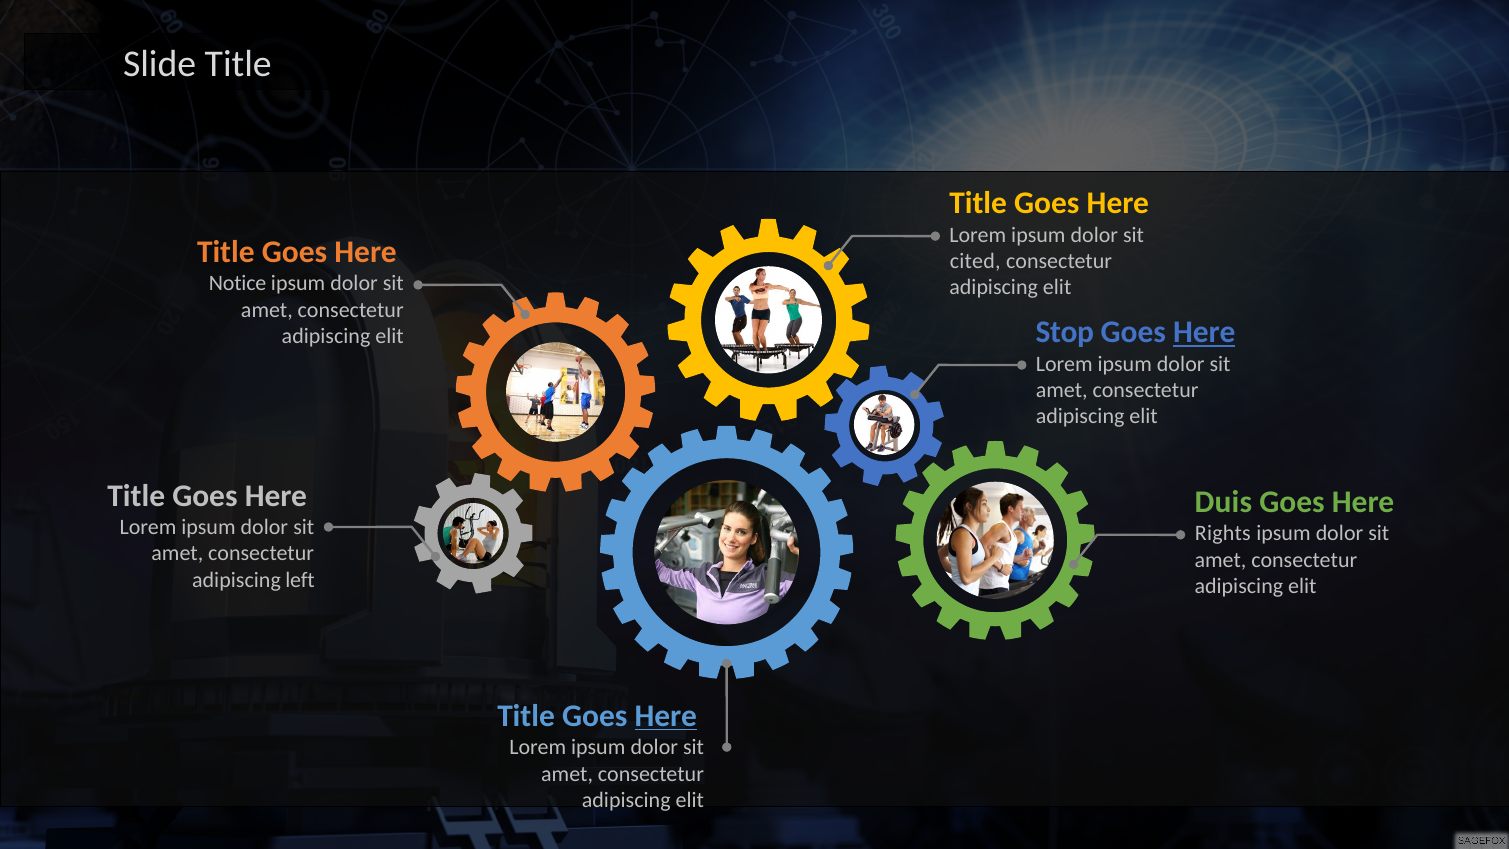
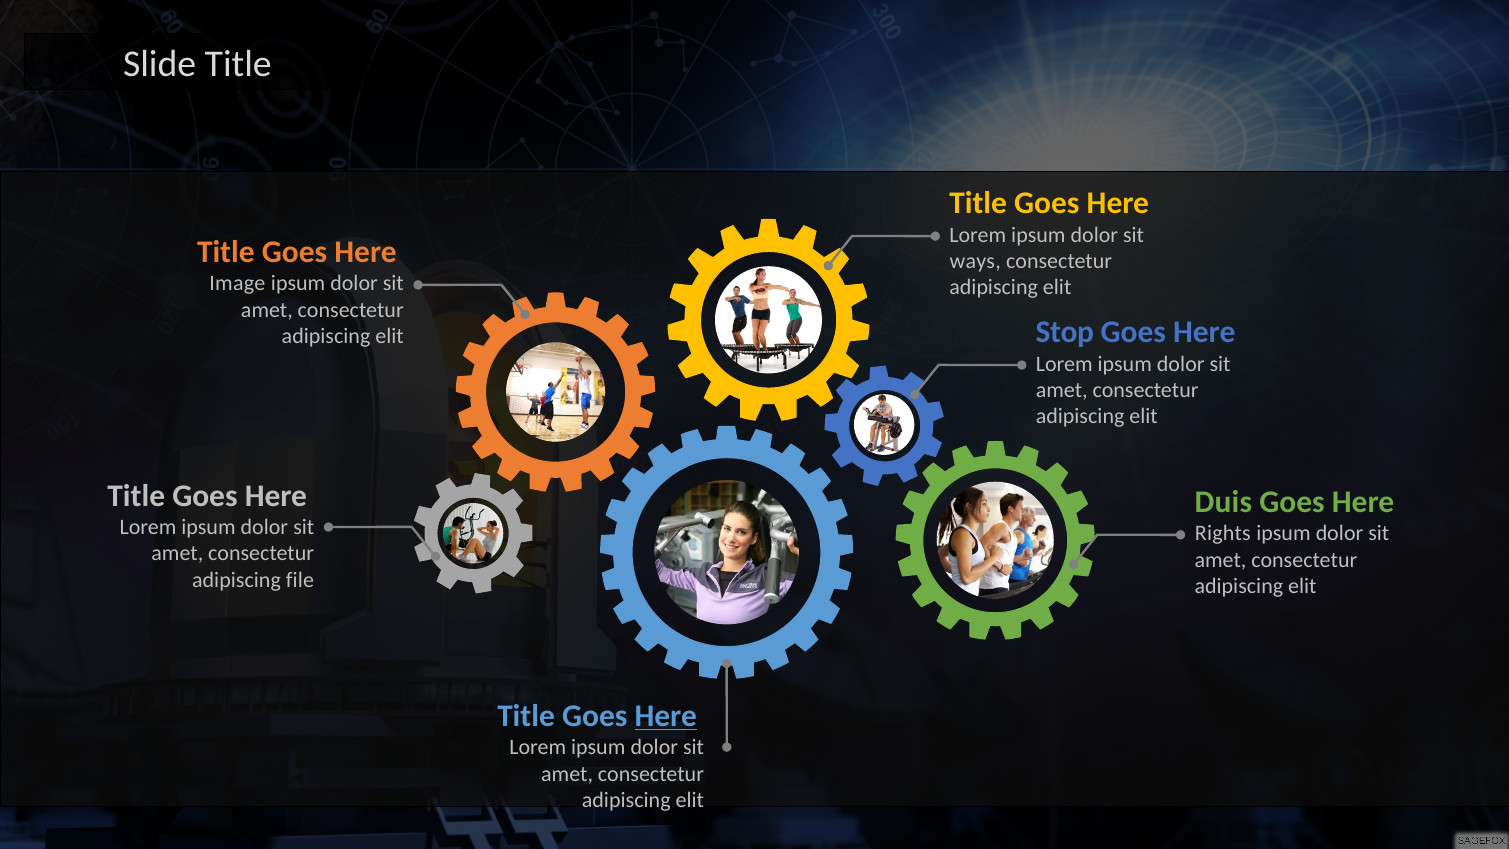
cited: cited -> ways
Notice: Notice -> Image
Here at (1204, 332) underline: present -> none
left: left -> file
